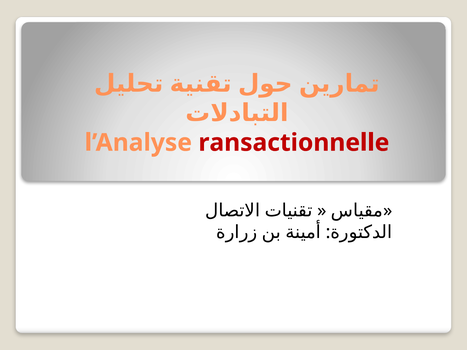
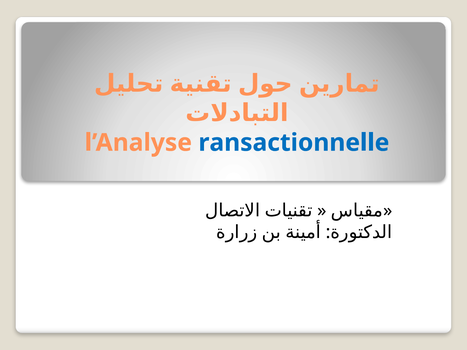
ransactionnelle colour: red -> blue
